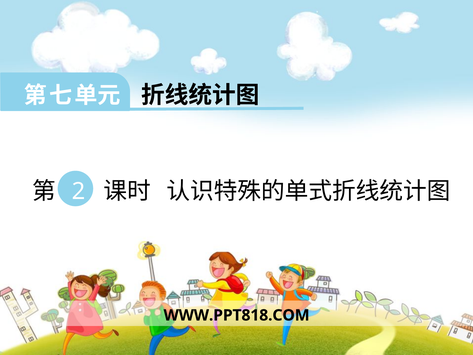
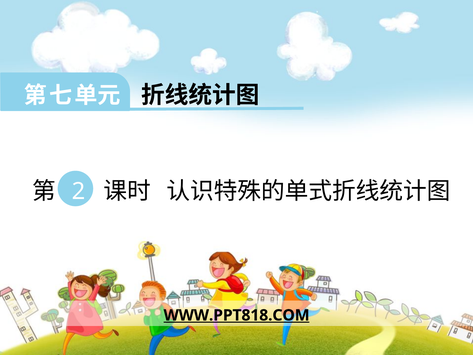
WWW.PPT818.COM underline: none -> present
